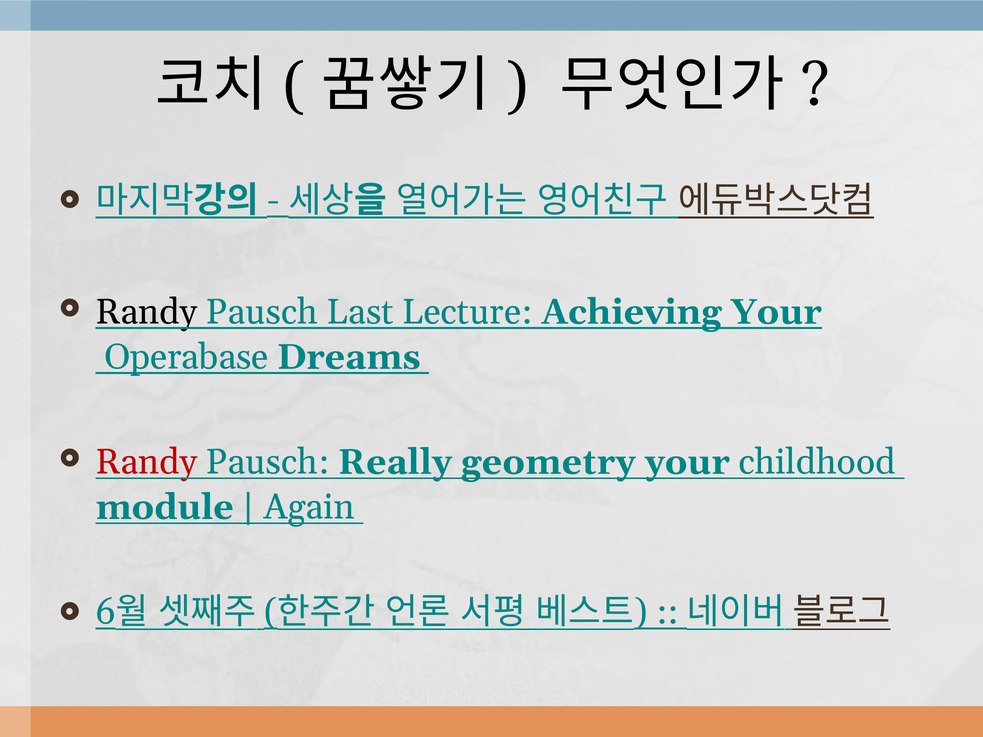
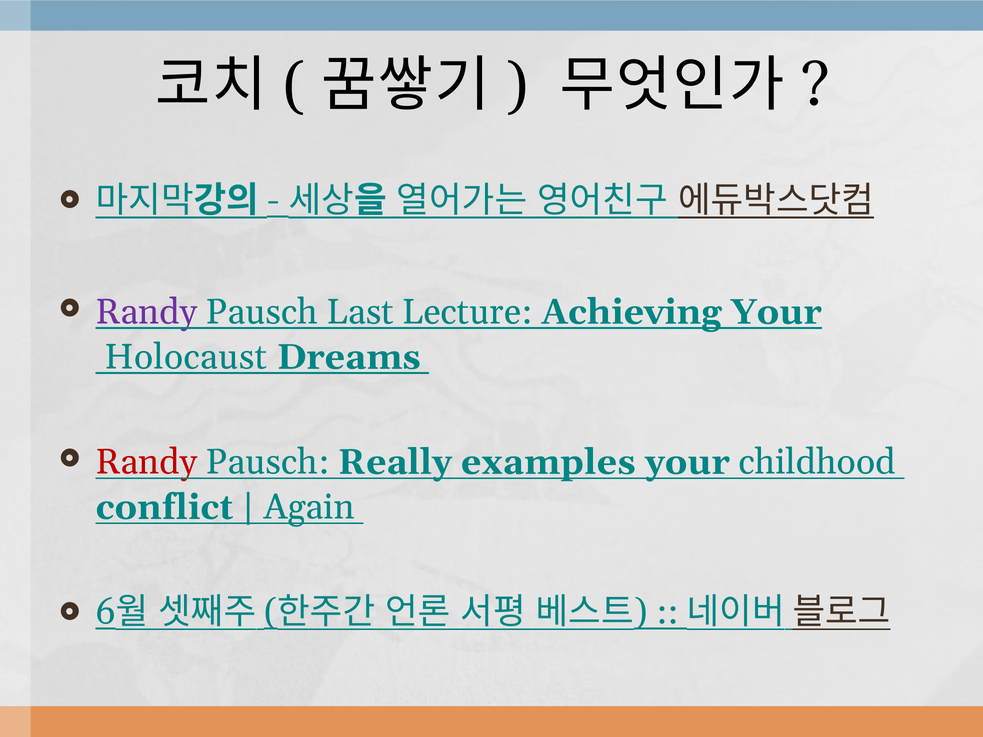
Randy at (146, 312) colour: black -> purple
Operabase: Operabase -> Holocaust
geometry: geometry -> examples
module: module -> conflict
